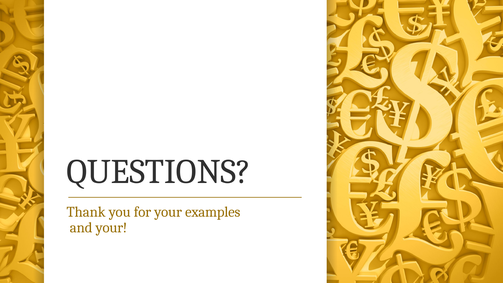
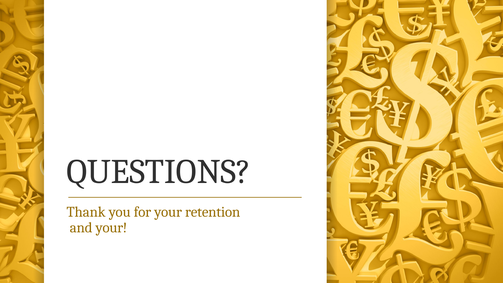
examples: examples -> retention
